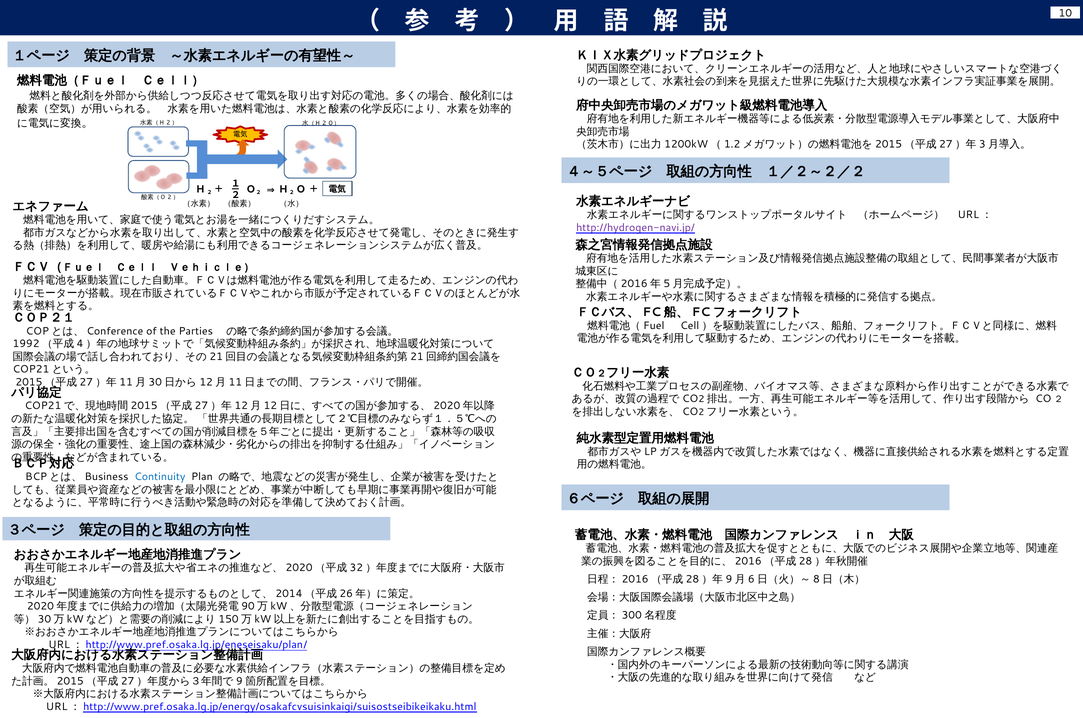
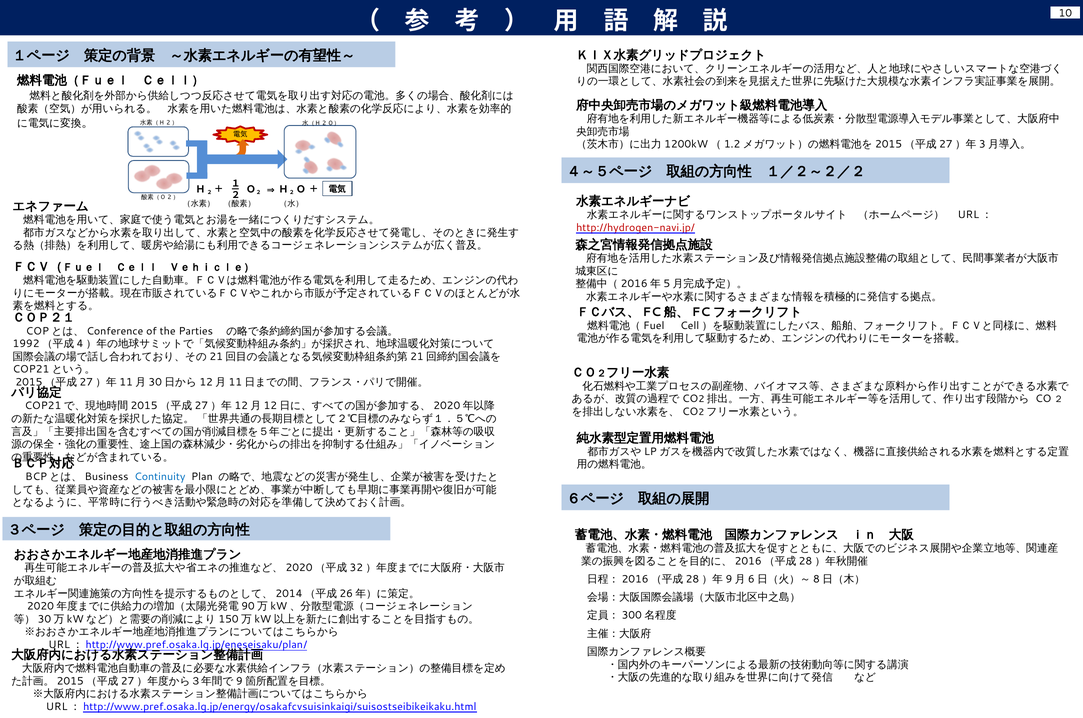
http://hydrogen-navi.jp/ colour: purple -> red
